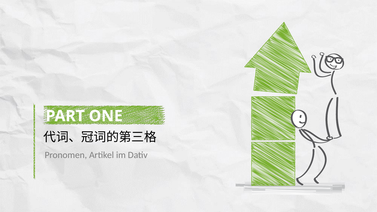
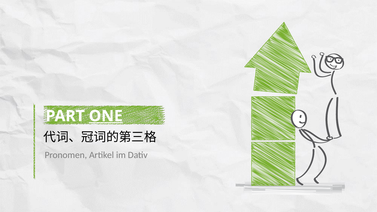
ONE underline: none -> present
